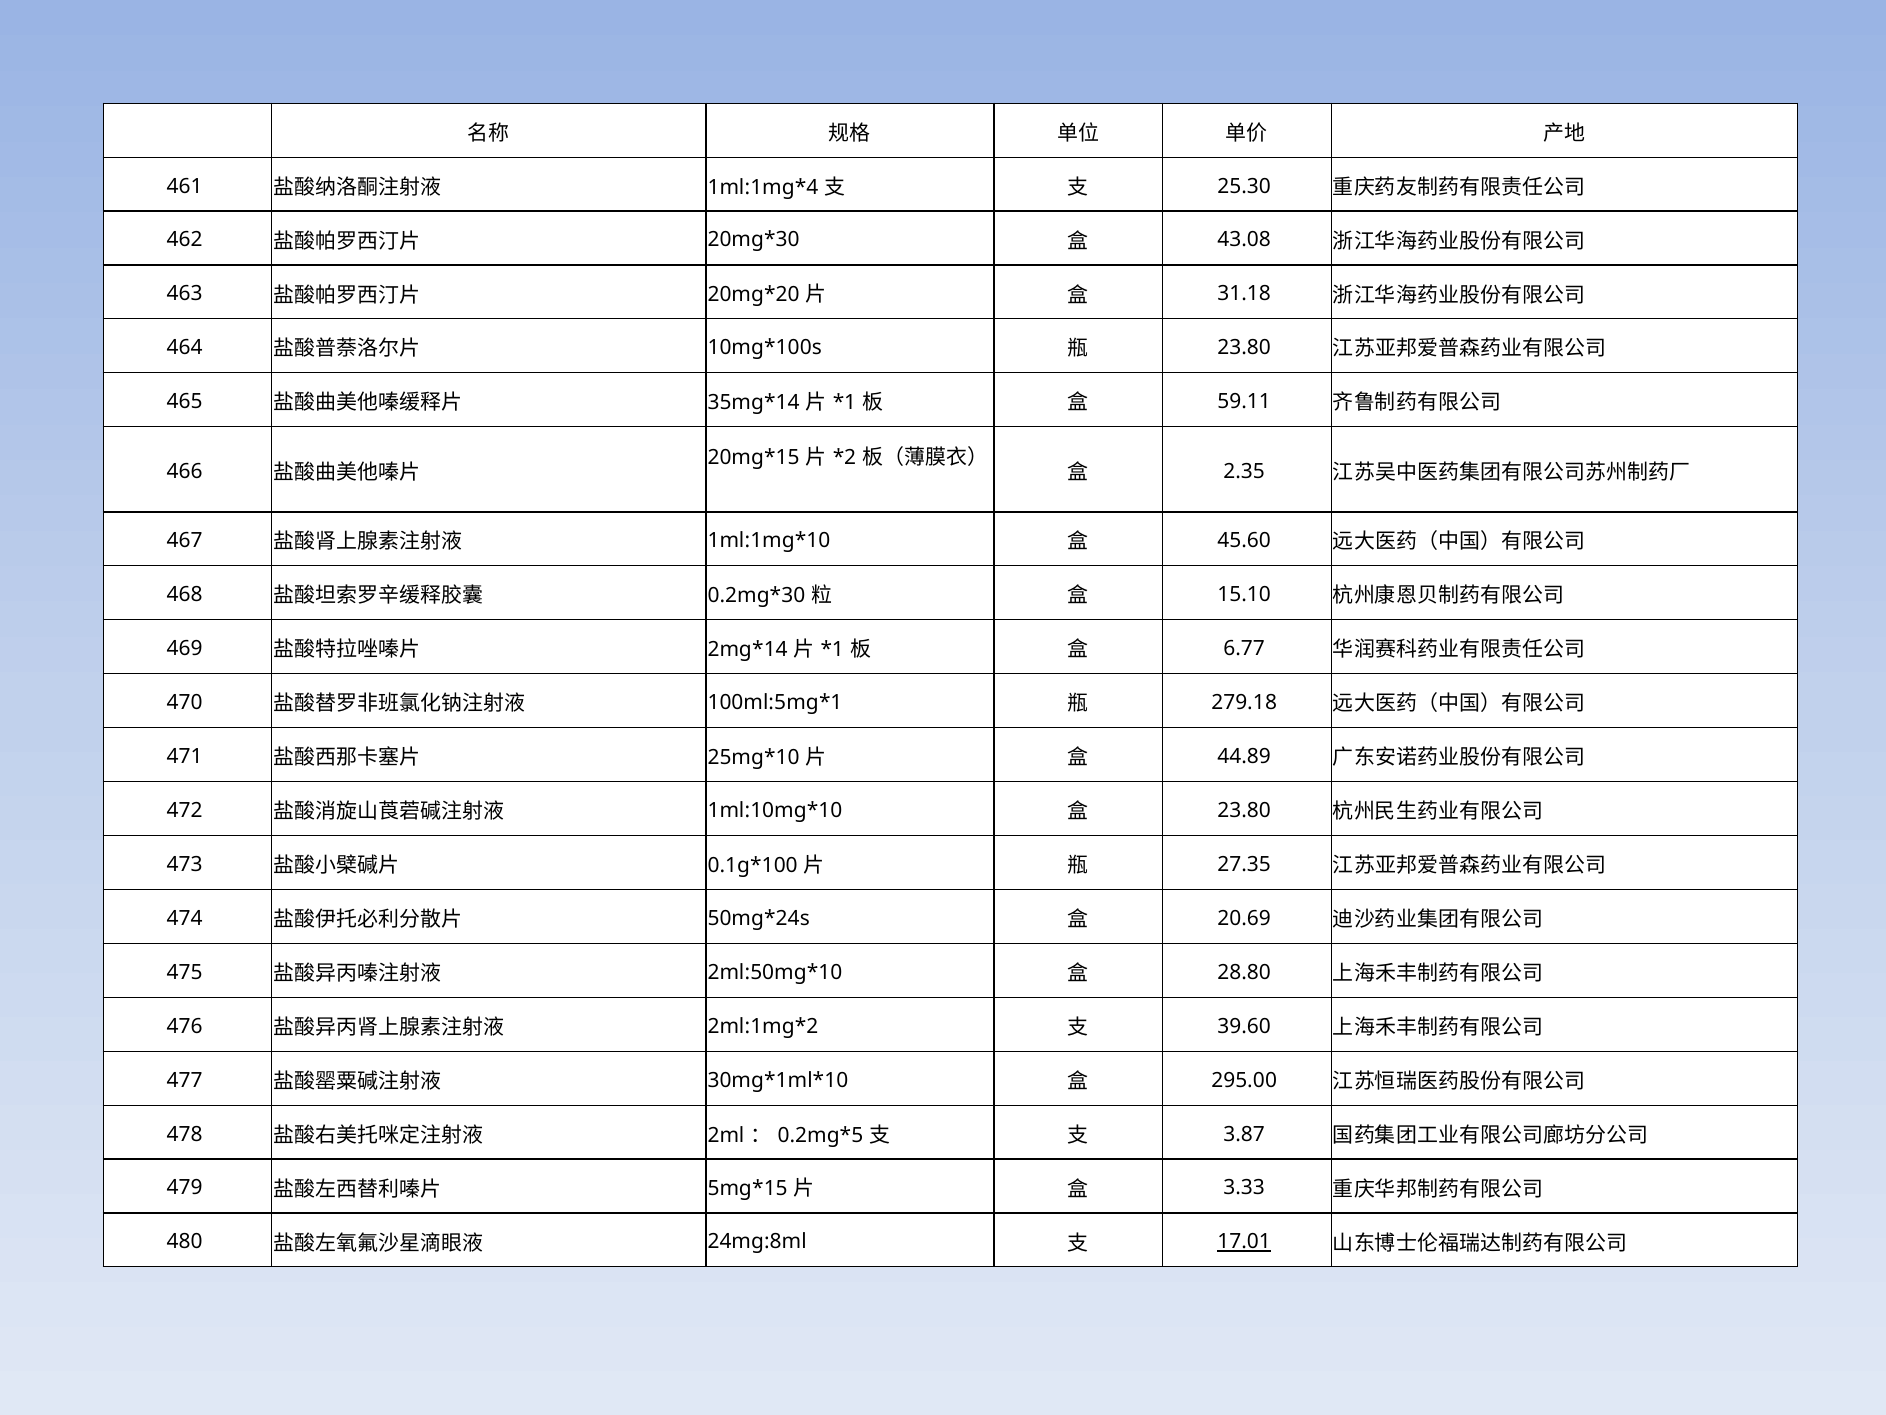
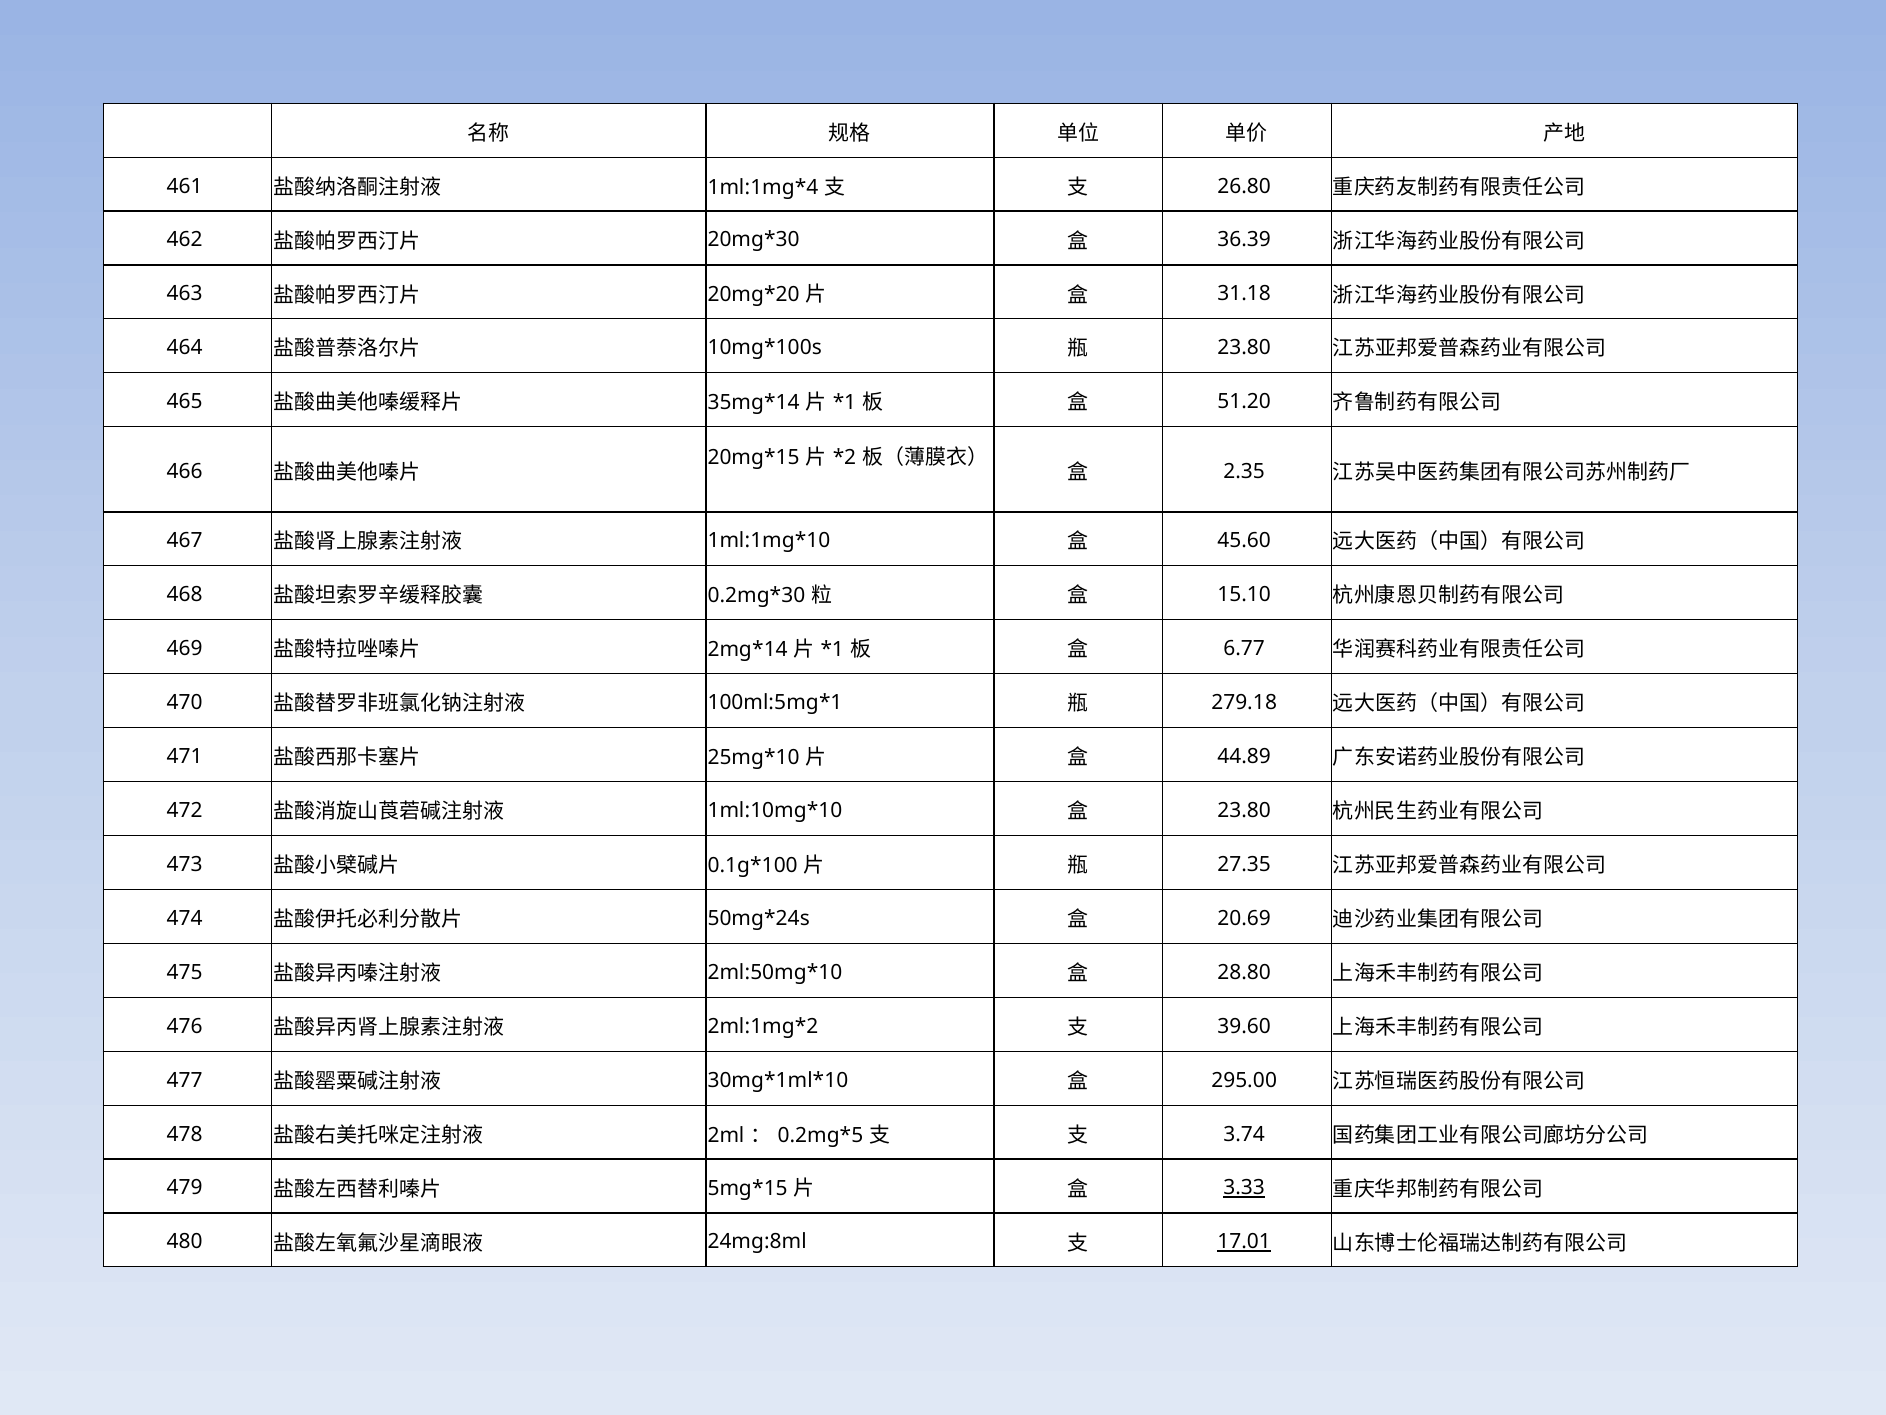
25.30: 25.30 -> 26.80
43.08: 43.08 -> 36.39
59.11: 59.11 -> 51.20
3.87: 3.87 -> 3.74
3.33 underline: none -> present
